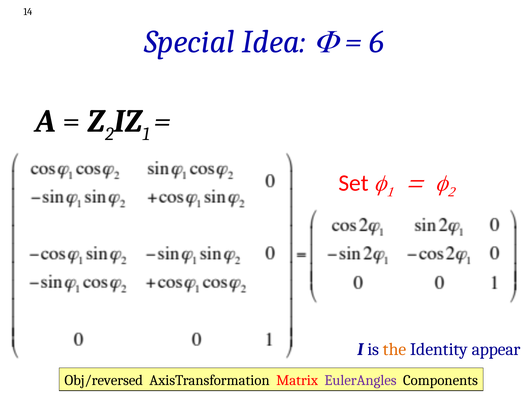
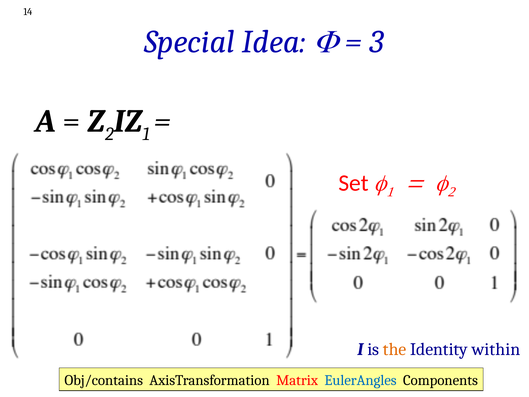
6: 6 -> 3
appear: appear -> within
Obj/reversed: Obj/reversed -> Obj/contains
EulerAngles colour: purple -> blue
